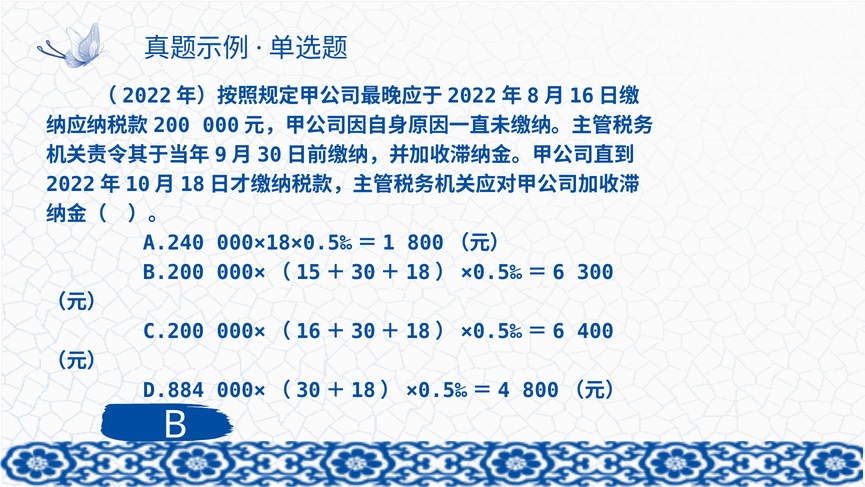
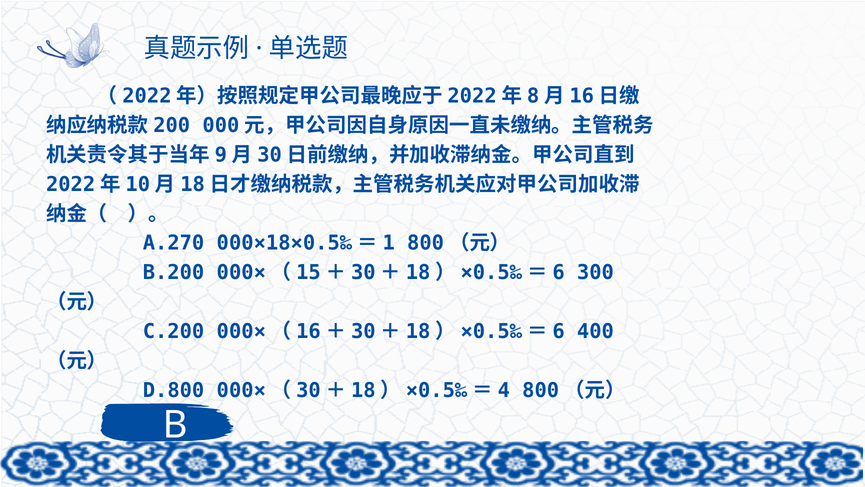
A.240: A.240 -> A.270
D.884: D.884 -> D.800
